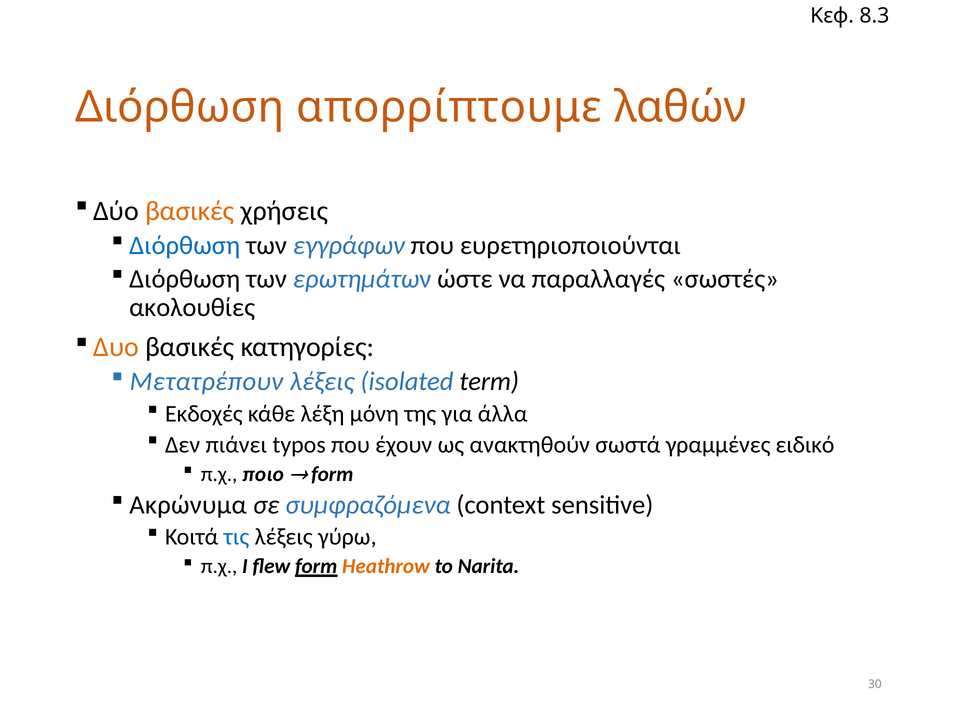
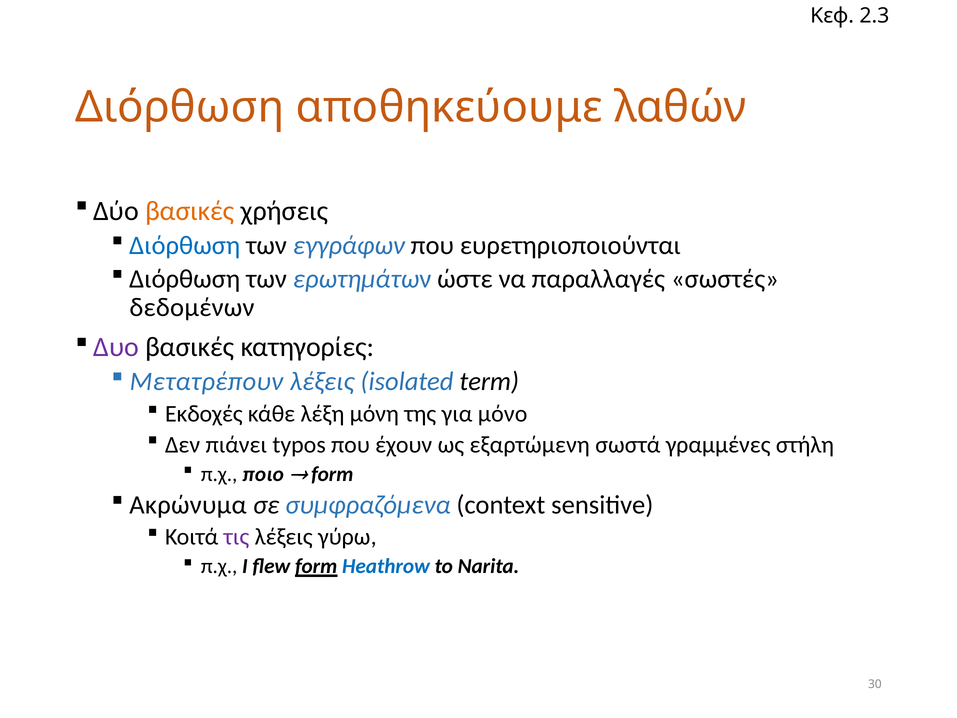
8.3: 8.3 -> 2.3
απορρίπτουμε: απορρίπτουμε -> αποθηκεύουμε
ακολουθίες: ακολουθίες -> δεδομένων
Δυο colour: orange -> purple
άλλα: άλλα -> μόνο
ανακτηθούν: ανακτηθούν -> εξαρτώμενη
ειδικό: ειδικό -> στήλη
τις colour: blue -> purple
Heathrow colour: orange -> blue
